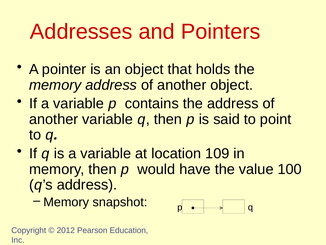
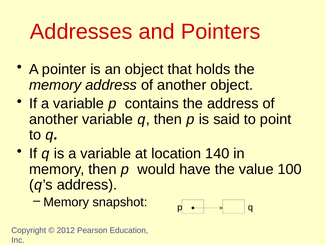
109: 109 -> 140
